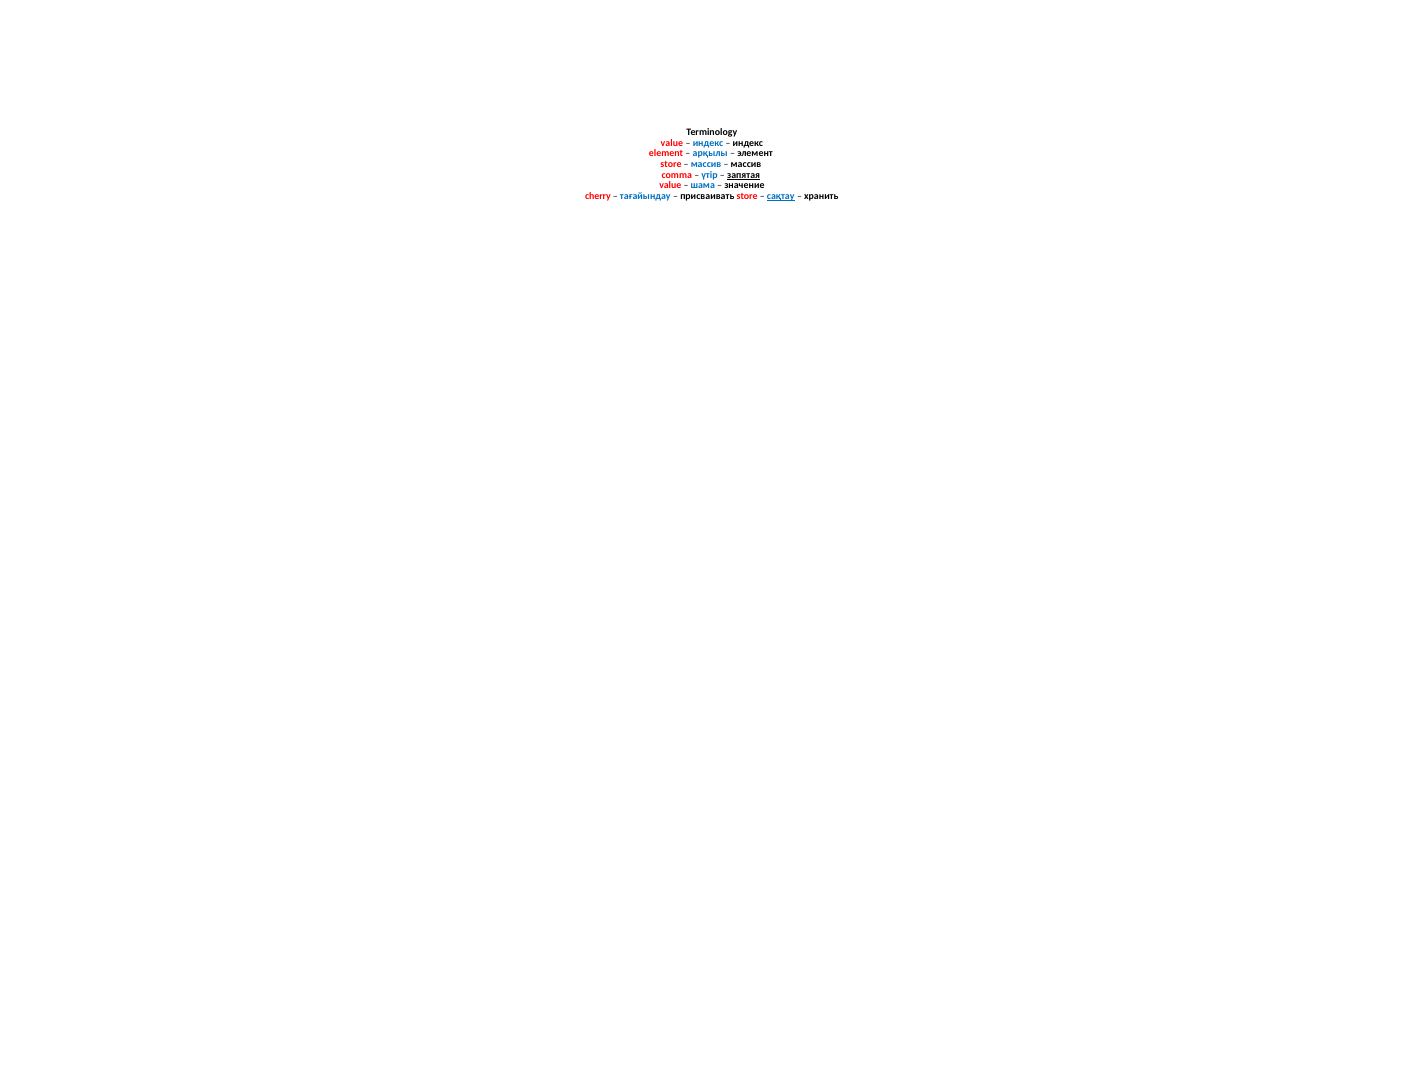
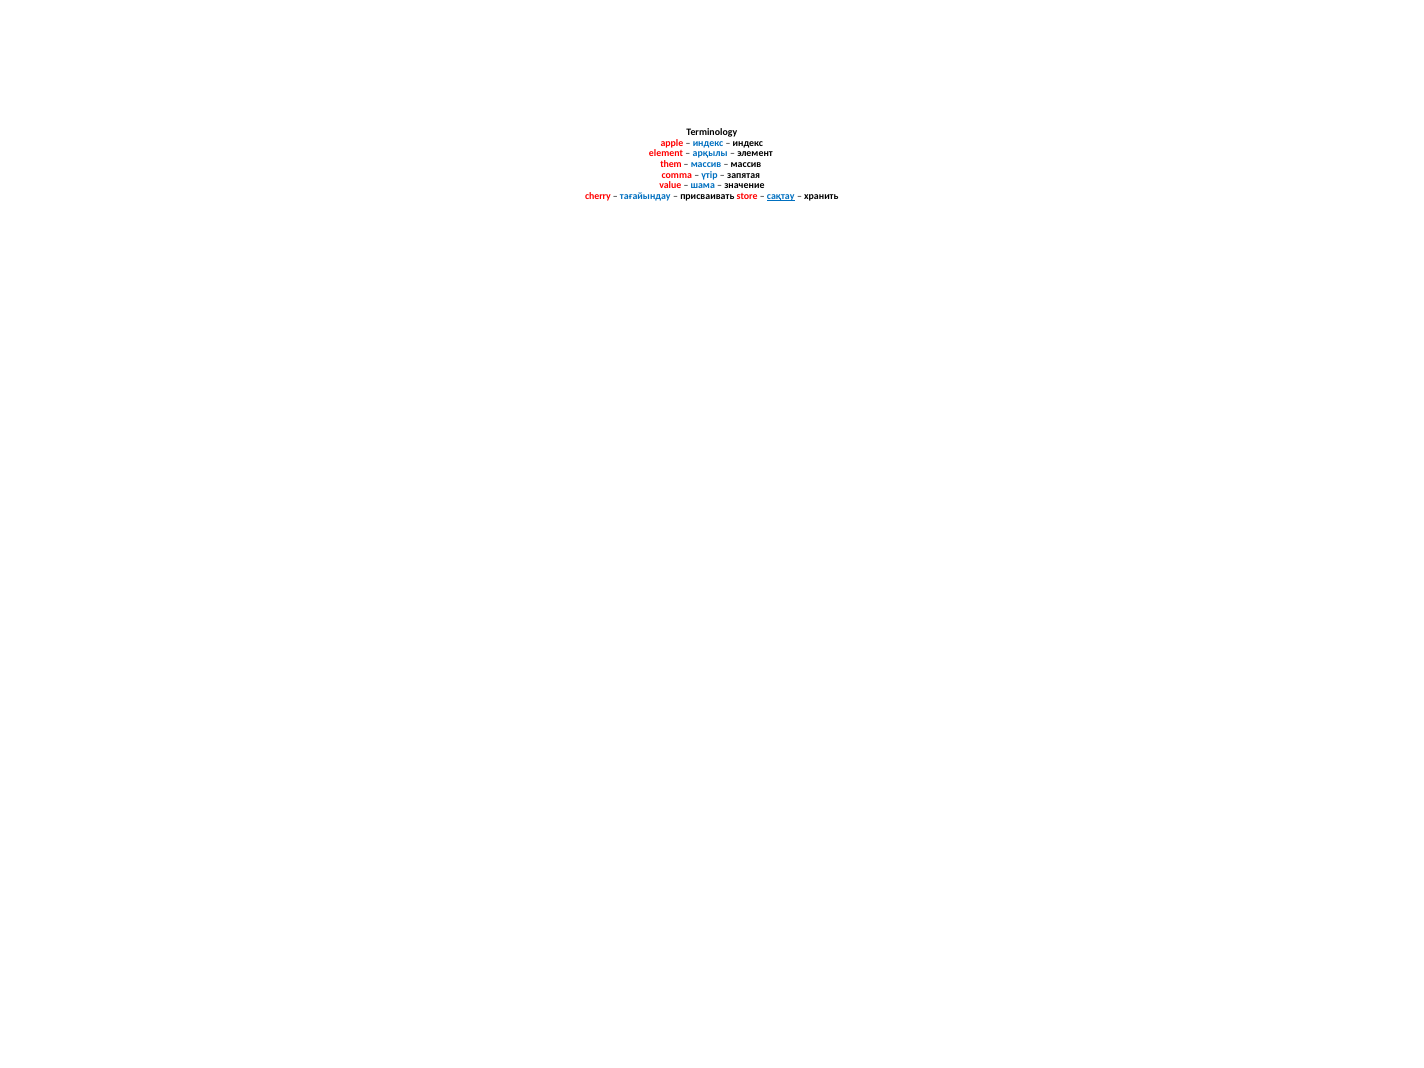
value at (672, 143): value -> apple
store at (671, 164): store -> them
запятая underline: present -> none
